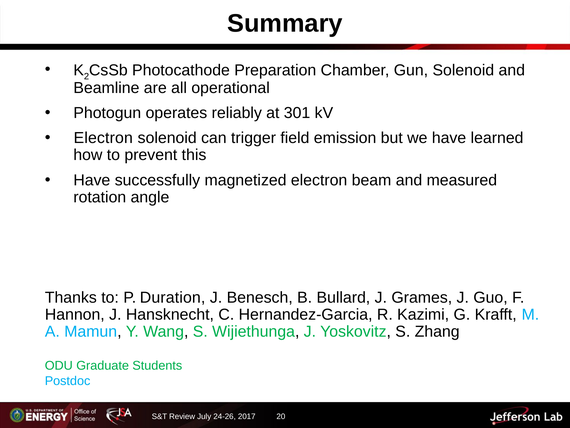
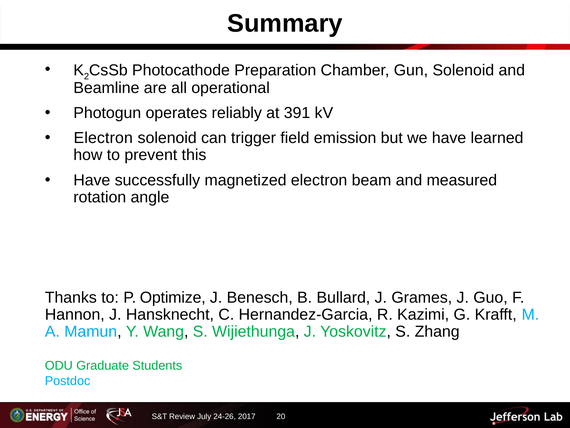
301: 301 -> 391
Duration: Duration -> Optimize
